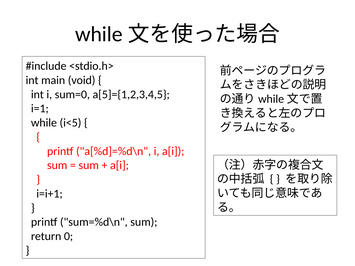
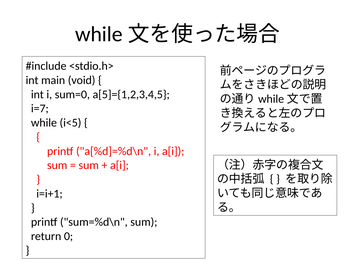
i=1: i=1 -> i=7
